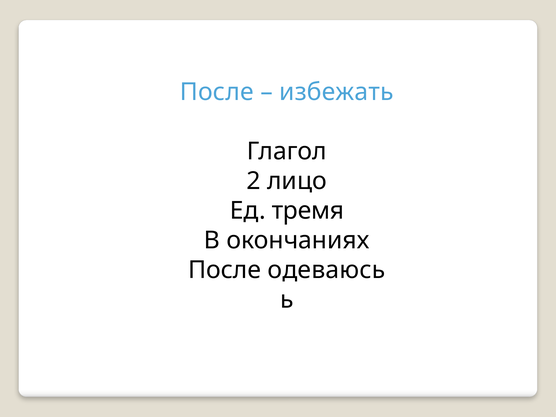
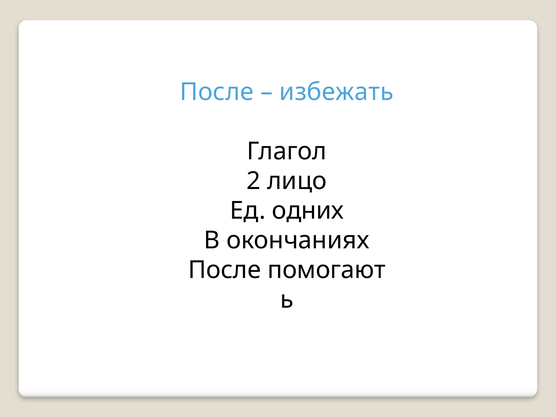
тремя: тремя -> одних
одеваюсь: одеваюсь -> помогают
